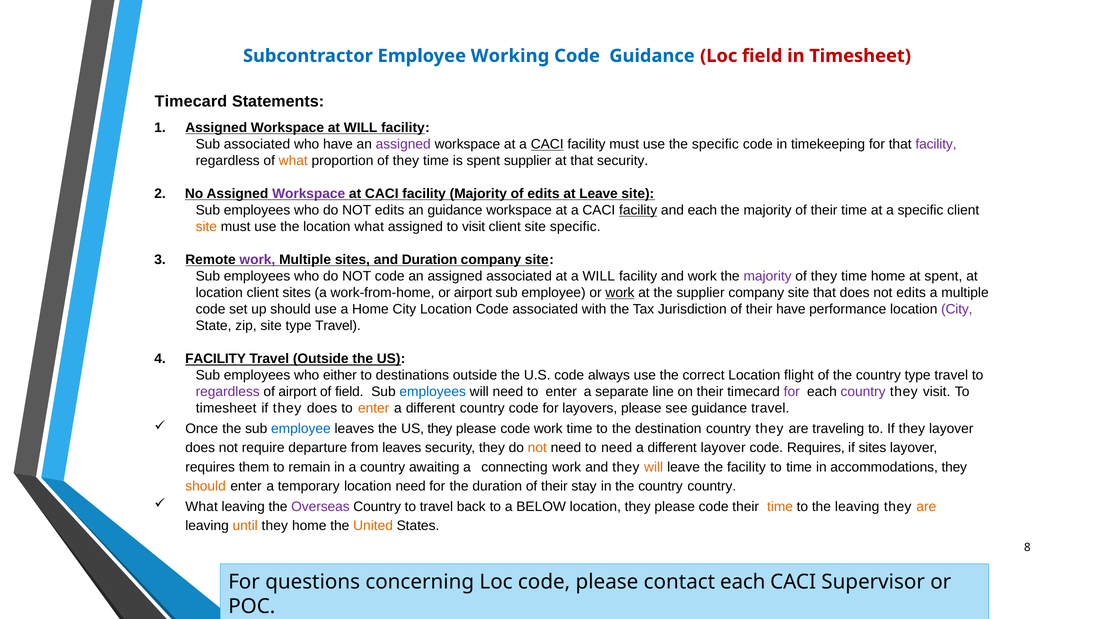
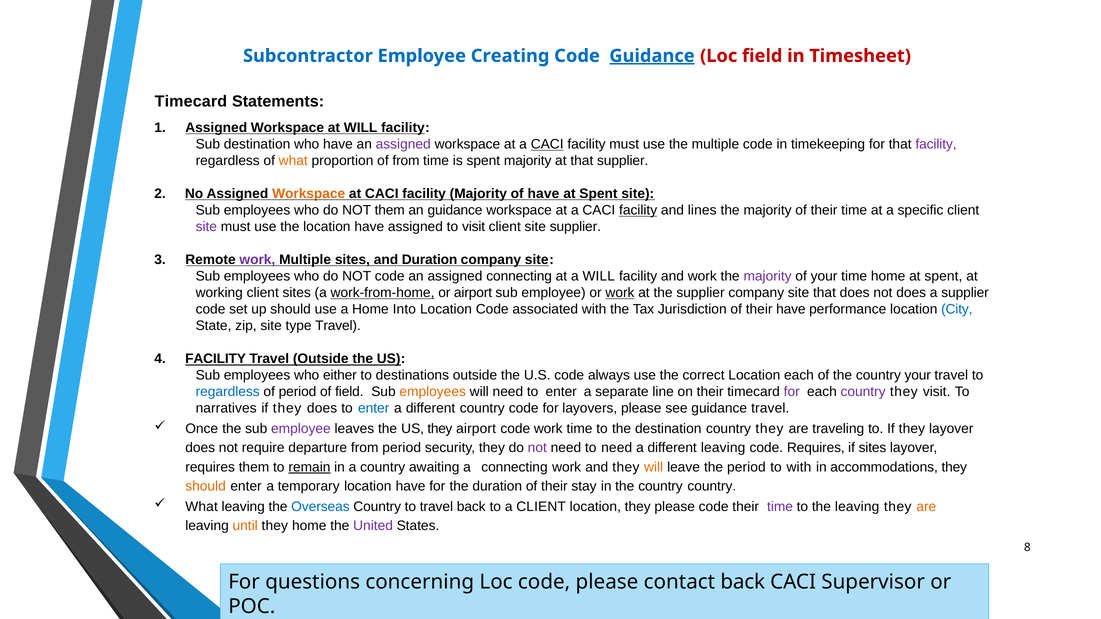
Working: Working -> Creating
Guidance at (652, 56) underline: none -> present
Sub associated: associated -> destination
the specific: specific -> multiple
proportion of they: they -> from
spent supplier: supplier -> majority
that security: security -> supplier
Workspace at (309, 194) colour: purple -> orange
of edits: edits -> have
Leave at (599, 194): Leave -> Spent
do NOT edits: edits -> them
and each: each -> lines
site at (206, 227) colour: orange -> purple
the location what: what -> have
site specific: specific -> supplier
assigned associated: associated -> connecting
they at (824, 277): they -> your
location at (219, 293): location -> working
work-from-home underline: none -> present
does not edits: edits -> does
a multiple: multiple -> supplier
Home City: City -> Into
City at (957, 310) colour: purple -> blue
Location flight: flight -> each
country type: type -> your
regardless at (228, 392) colour: purple -> blue
of airport: airport -> period
employees at (433, 392) colour: blue -> orange
timesheet at (226, 409): timesheet -> narratives
enter at (374, 409) colour: orange -> blue
employee at (301, 429) colour: blue -> purple
US they please: please -> airport
from leaves: leaves -> period
not at (537, 448) colour: orange -> purple
different layover: layover -> leaving
remain underline: none -> present
the facility: facility -> period
to time: time -> with
temporary location need: need -> have
Overseas colour: purple -> blue
a BELOW: BELOW -> CLIENT
time at (780, 507) colour: orange -> purple
United colour: orange -> purple
contact each: each -> back
